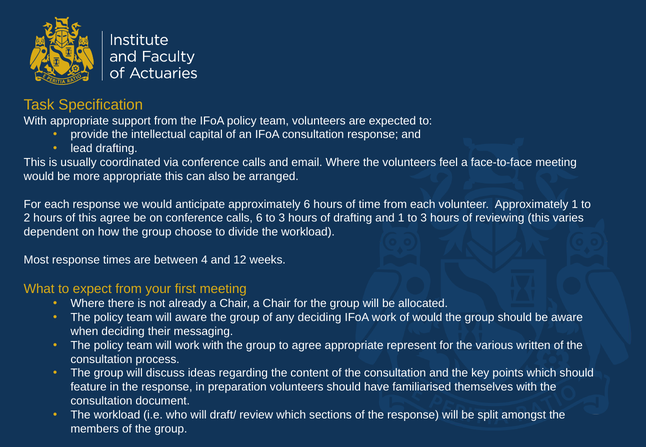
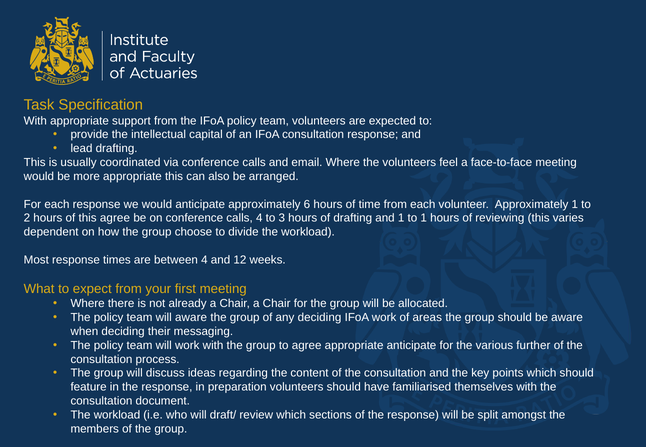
calls 6: 6 -> 4
1 to 3: 3 -> 1
of would: would -> areas
appropriate represent: represent -> anticipate
written: written -> further
